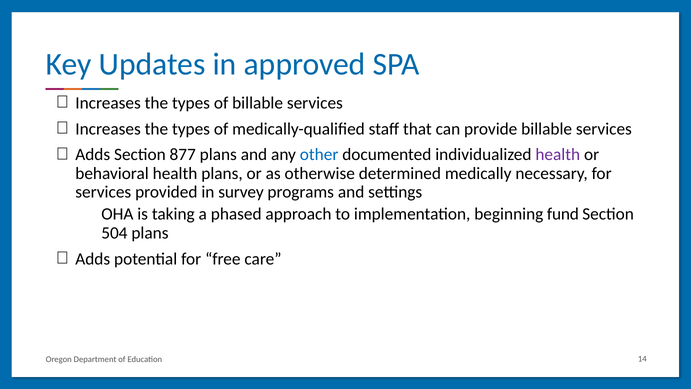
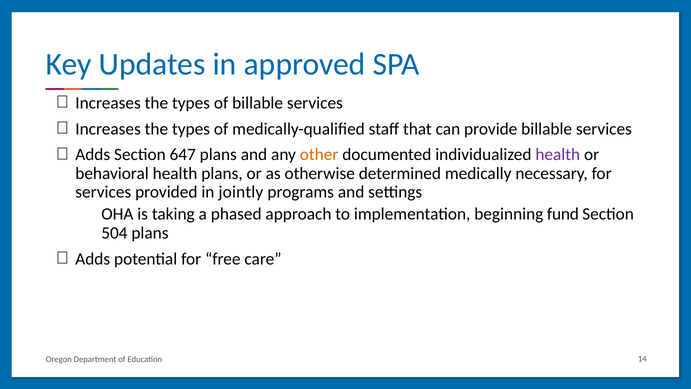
877: 877 -> 647
other colour: blue -> orange
survey: survey -> jointly
